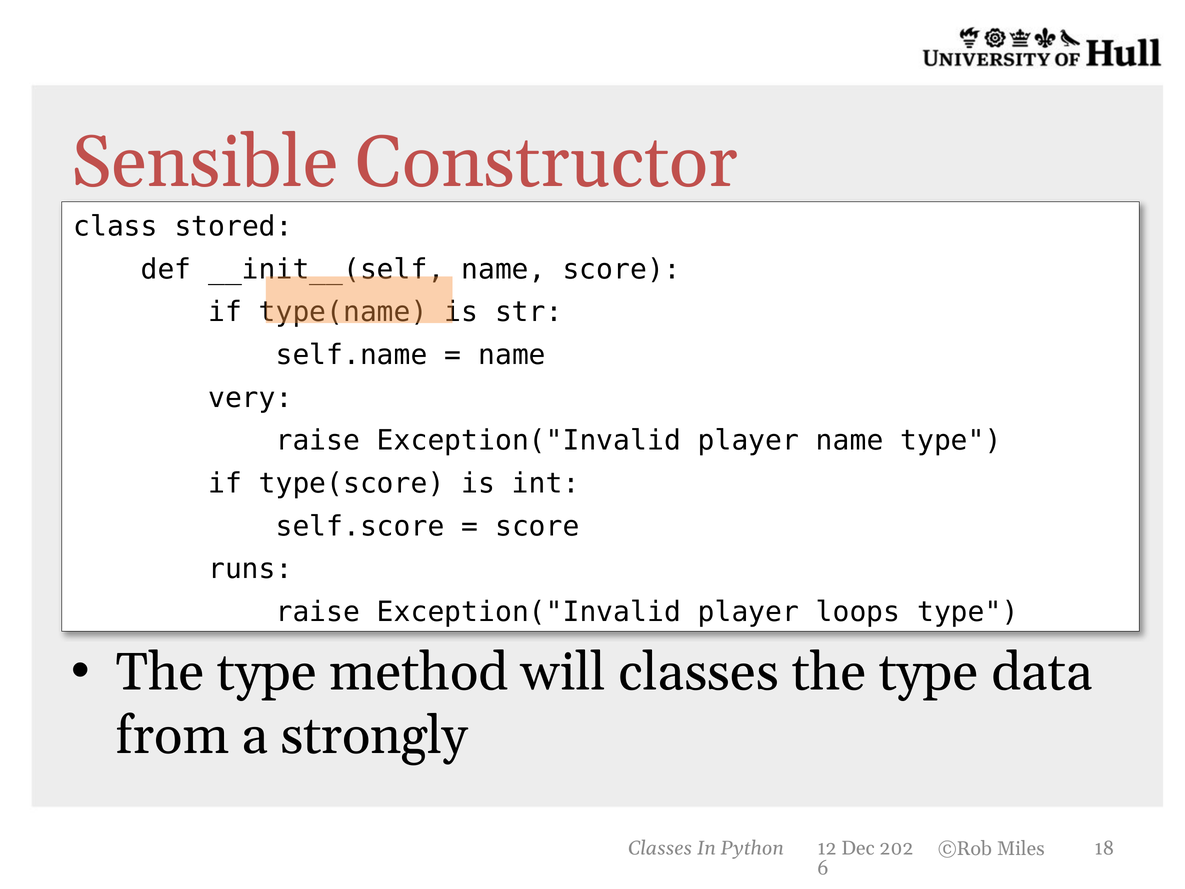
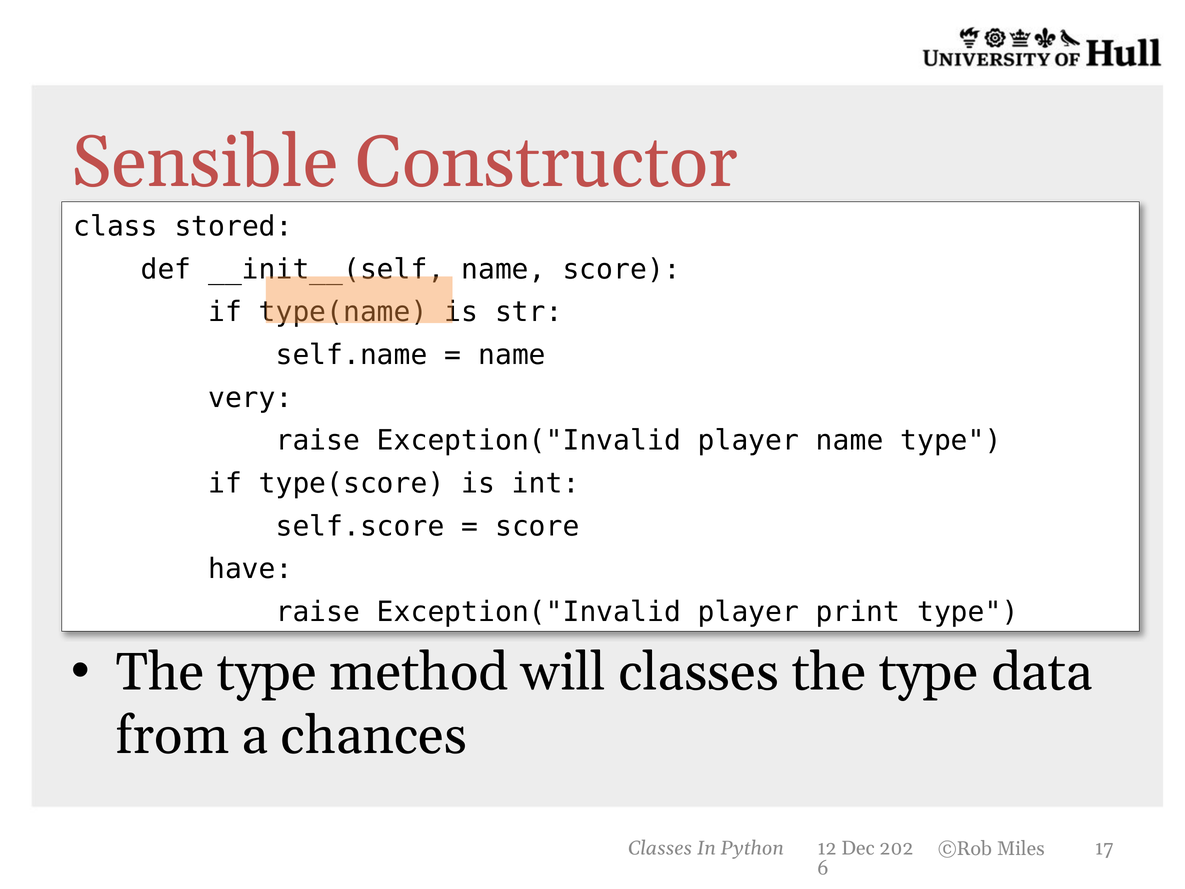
runs: runs -> have
loops: loops -> print
strongly: strongly -> chances
18: 18 -> 17
